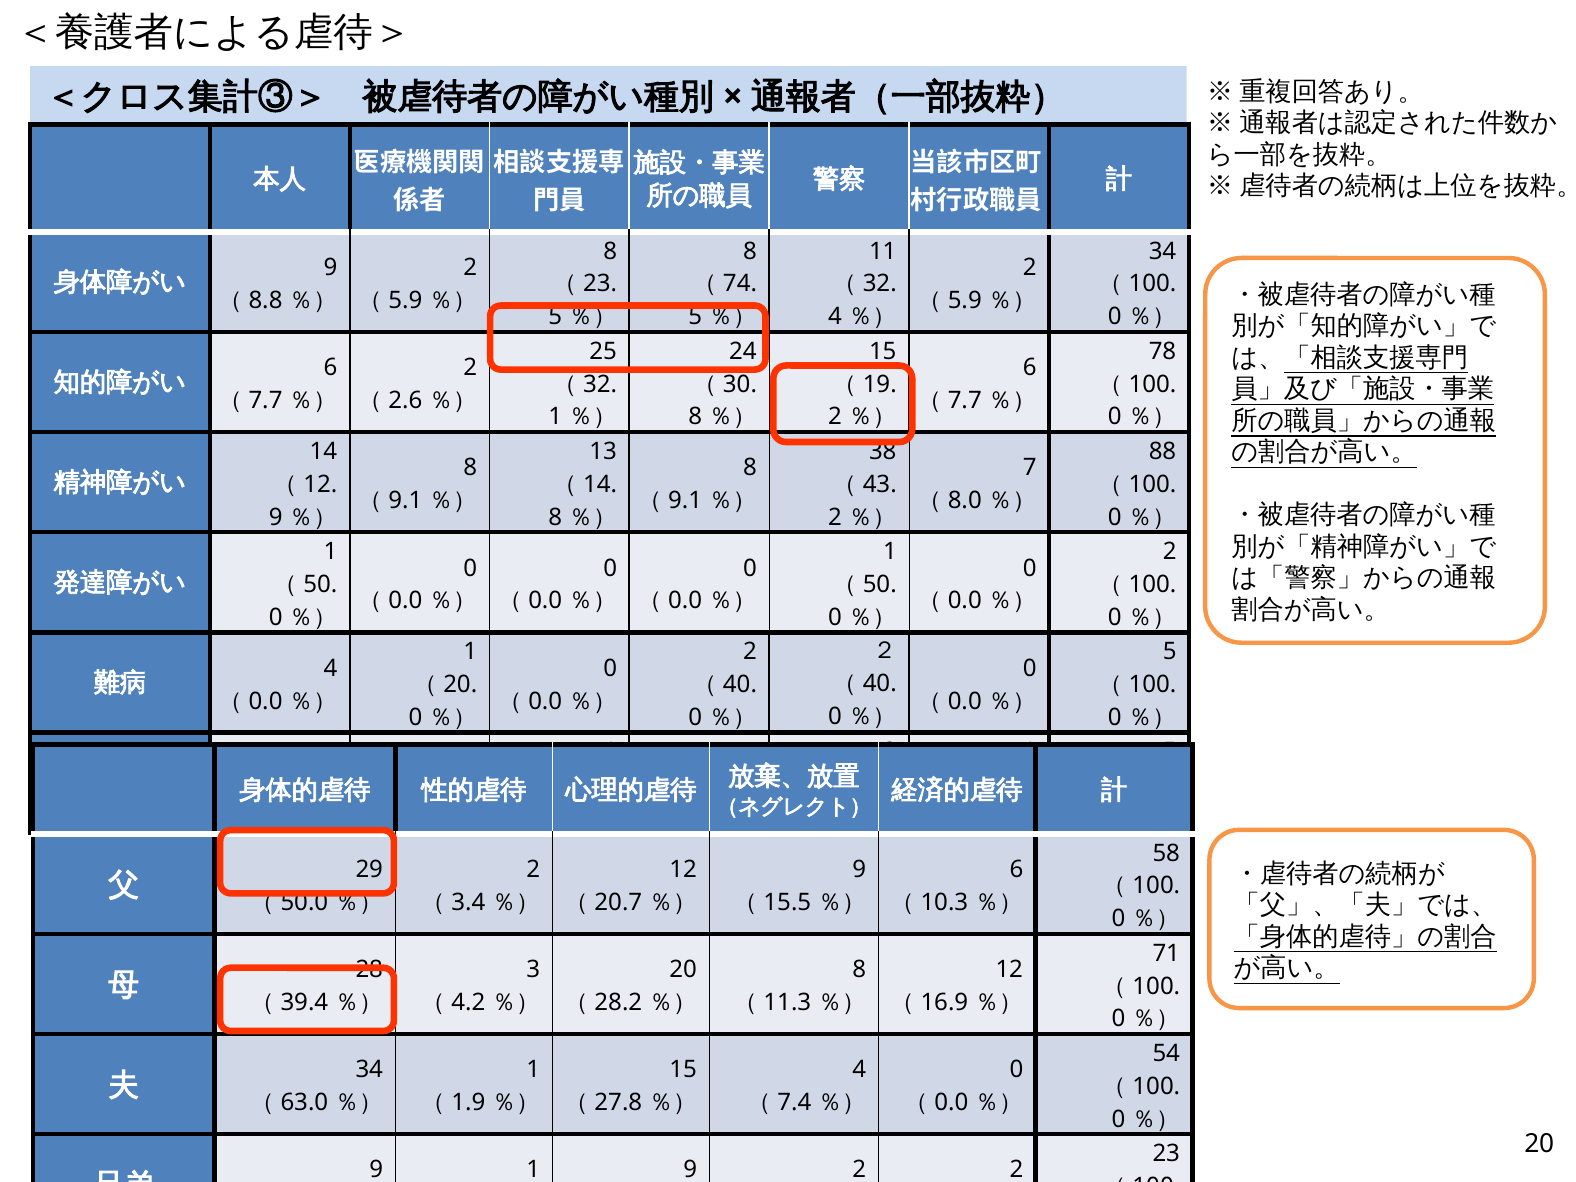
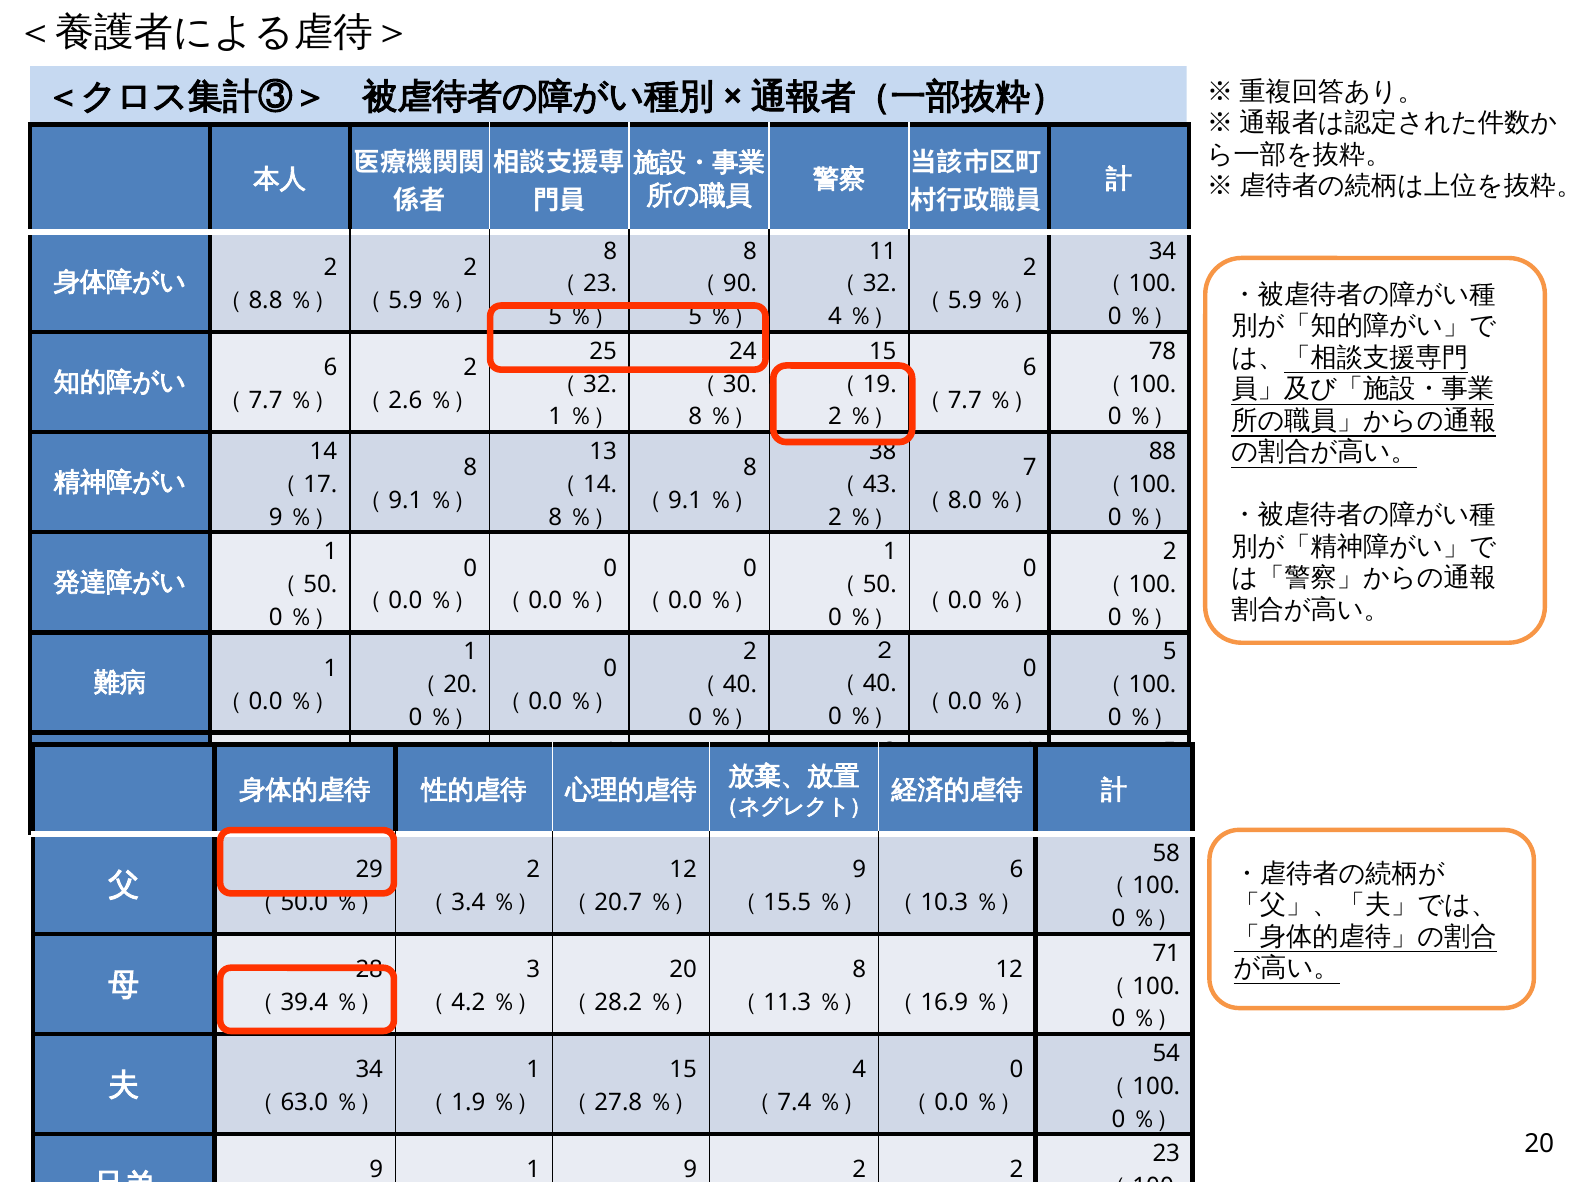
9 at (331, 268): 9 -> 2
74: 74 -> 90
12 at (320, 484): 12 -> 17
4 at (331, 668): 4 -> 1
